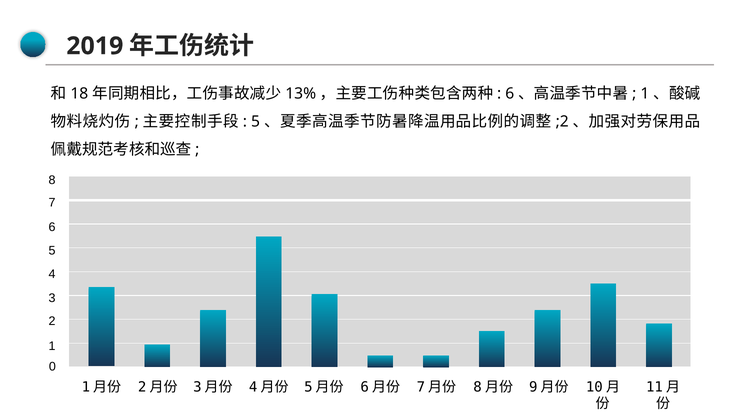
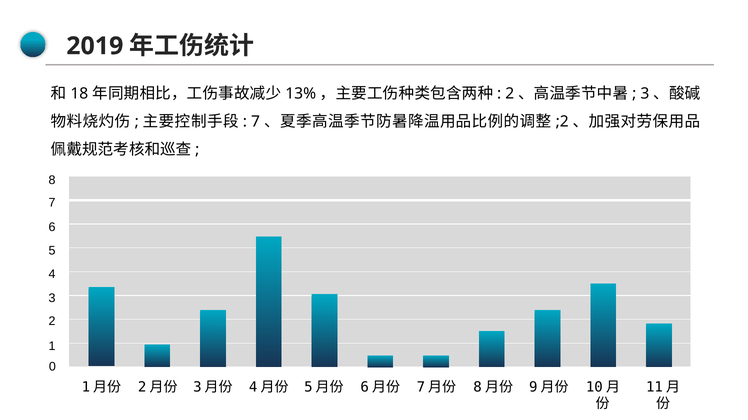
6 at (510, 94): 6 -> 2
1 at (645, 94): 1 -> 3
5 at (255, 122): 5 -> 7
